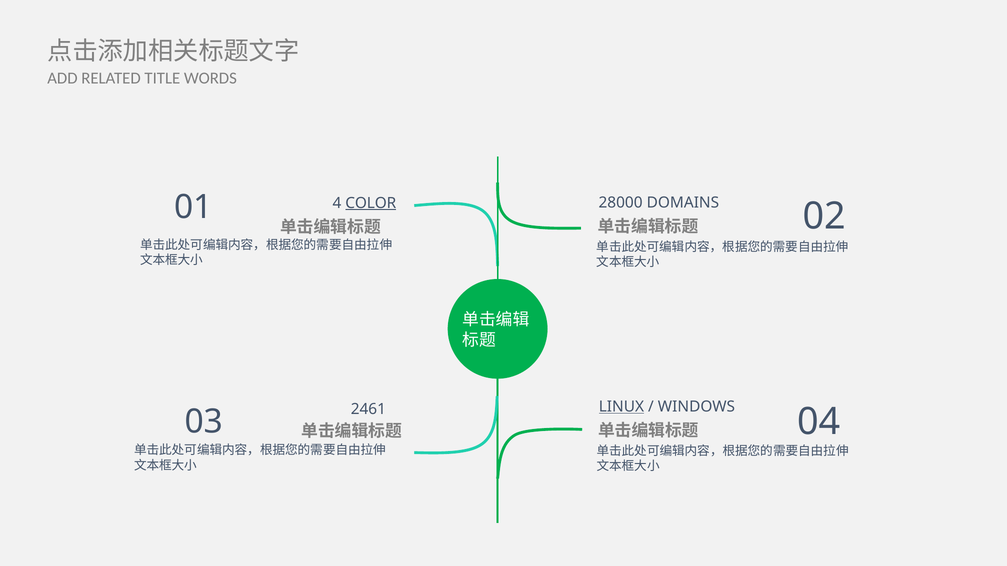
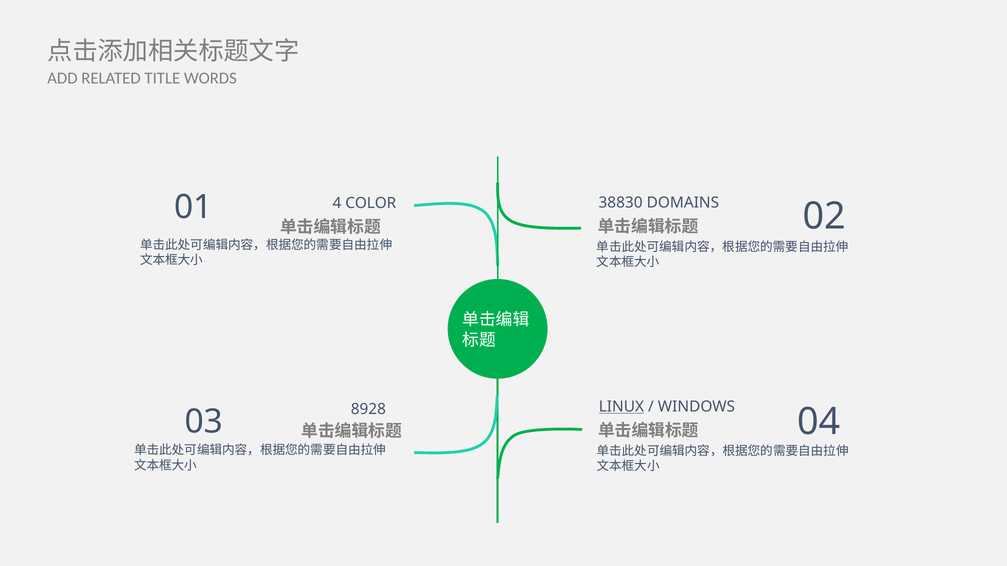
28000: 28000 -> 38830
COLOR underline: present -> none
2461: 2461 -> 8928
